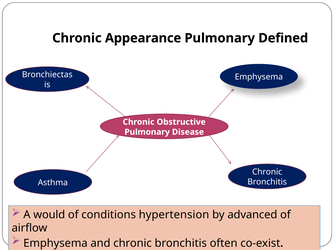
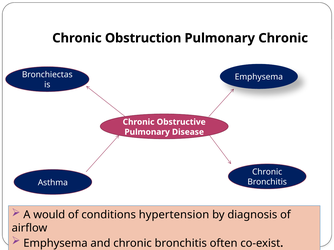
Appearance: Appearance -> Obstruction
Pulmonary Defined: Defined -> Chronic
advanced: advanced -> diagnosis
